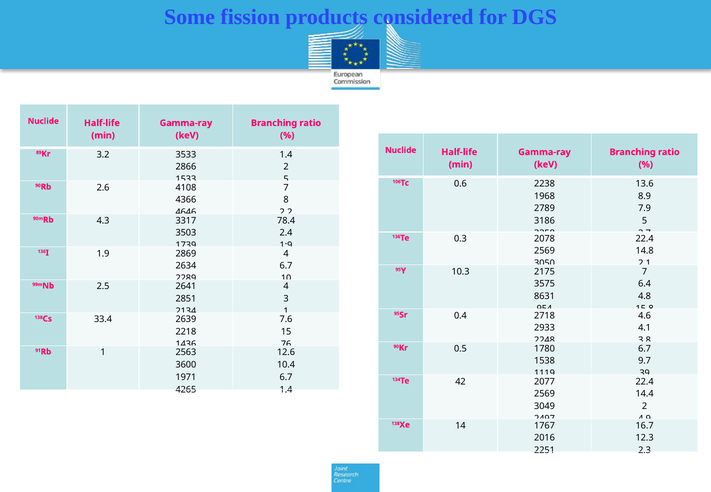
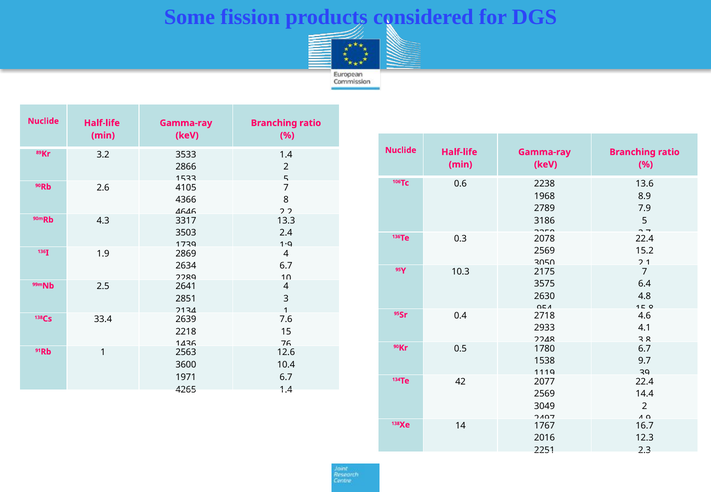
4108: 4108 -> 4105
78.4: 78.4 -> 13.3
14.8: 14.8 -> 15.2
8631: 8631 -> 2630
